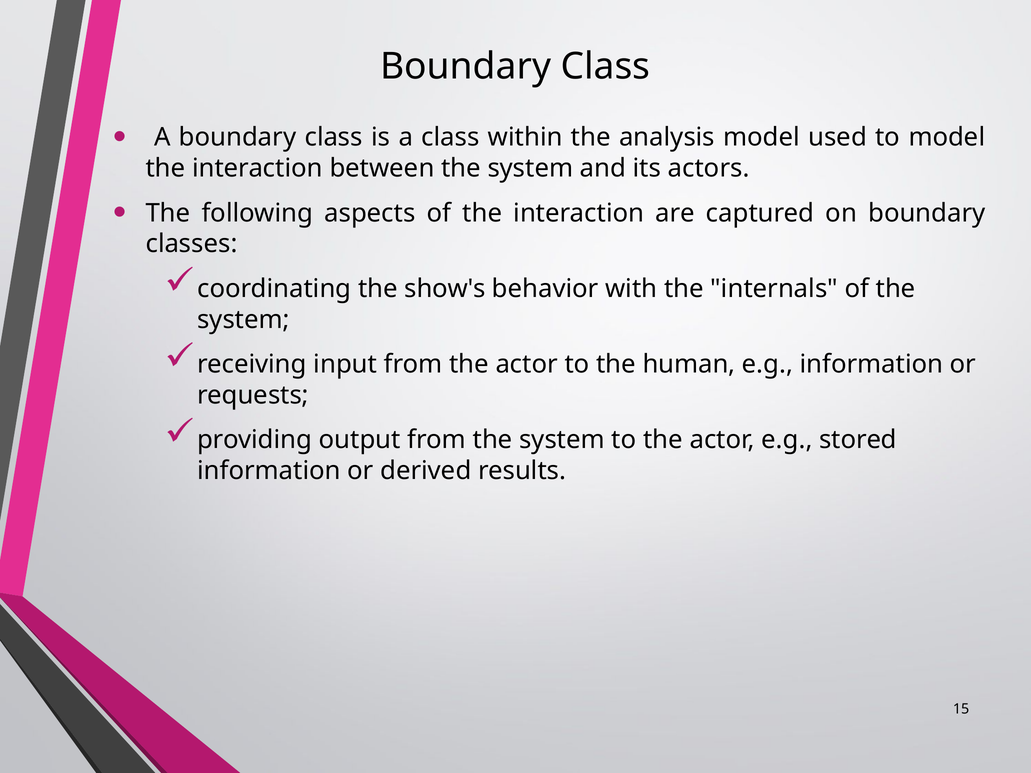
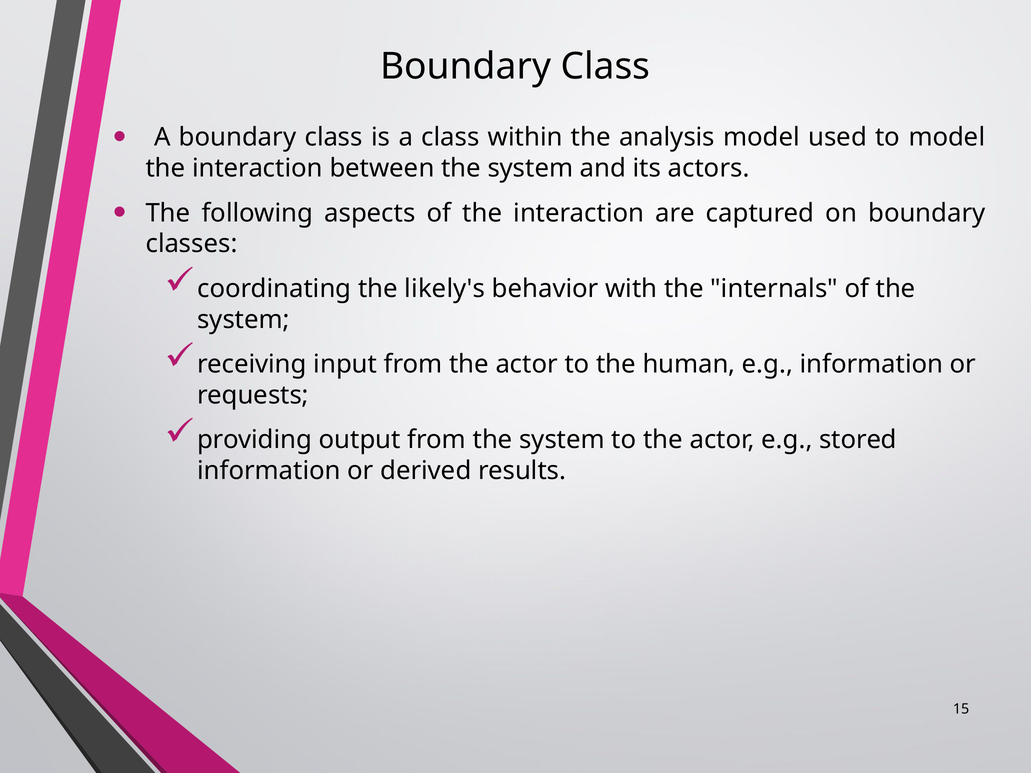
show's: show's -> likely's
